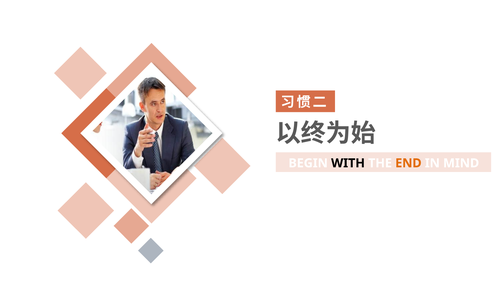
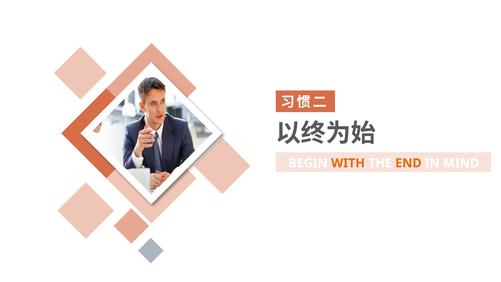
WITH colour: black -> orange
